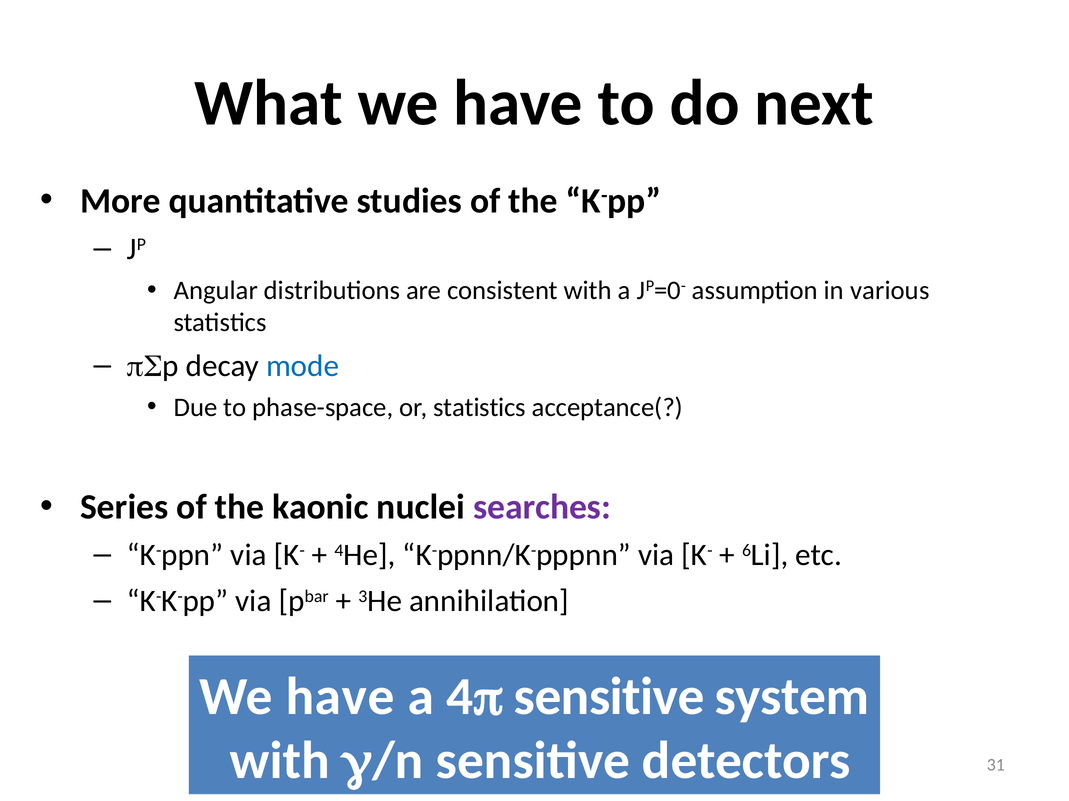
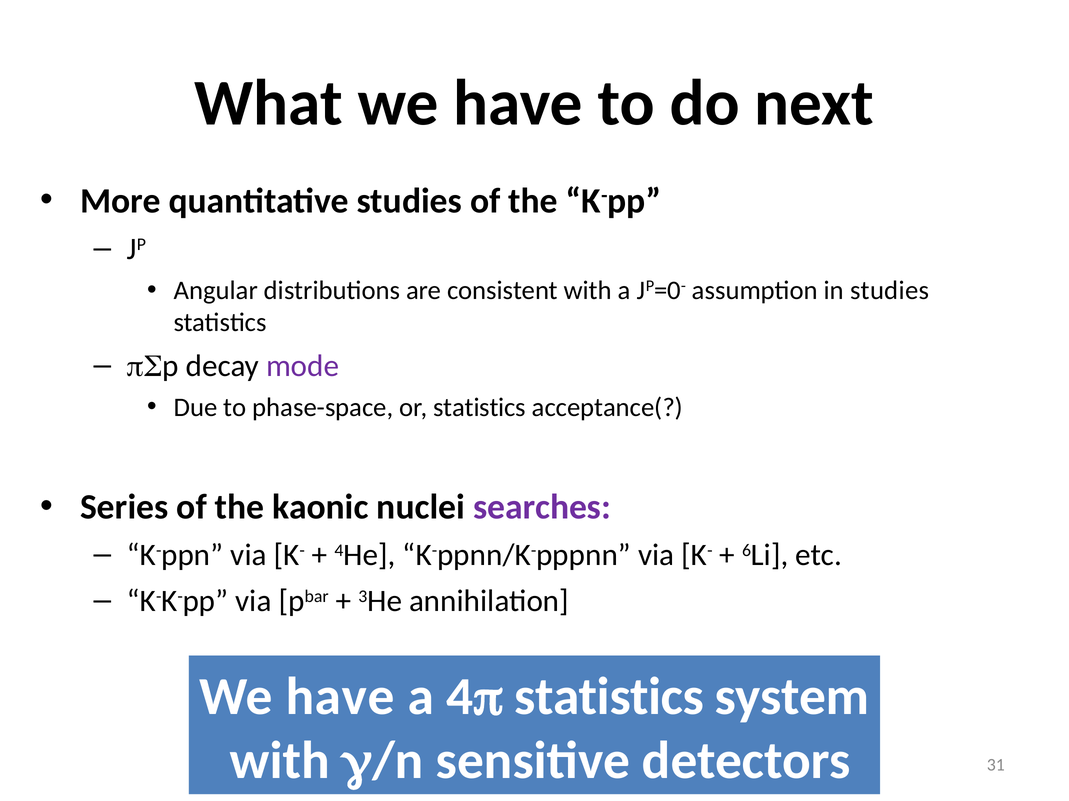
in various: various -> studies
mode colour: blue -> purple
4p sensitive: sensitive -> statistics
